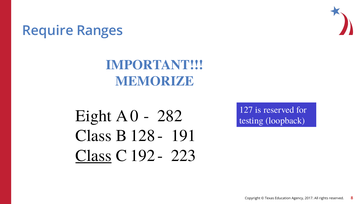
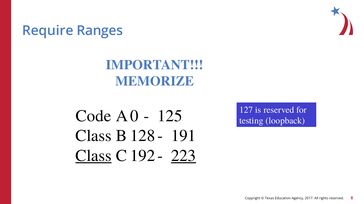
Eight: Eight -> Code
282: 282 -> 125
223 underline: none -> present
